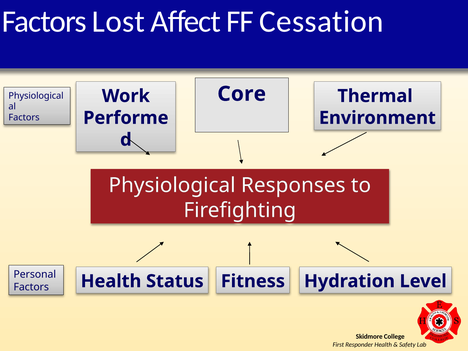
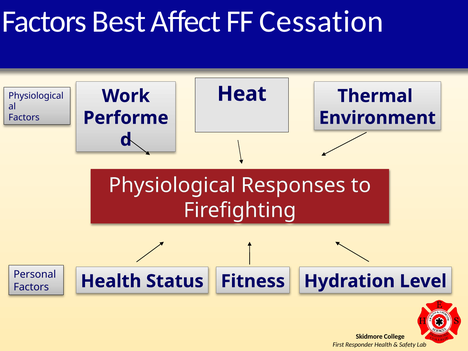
Lost: Lost -> Best
Core: Core -> Heat
